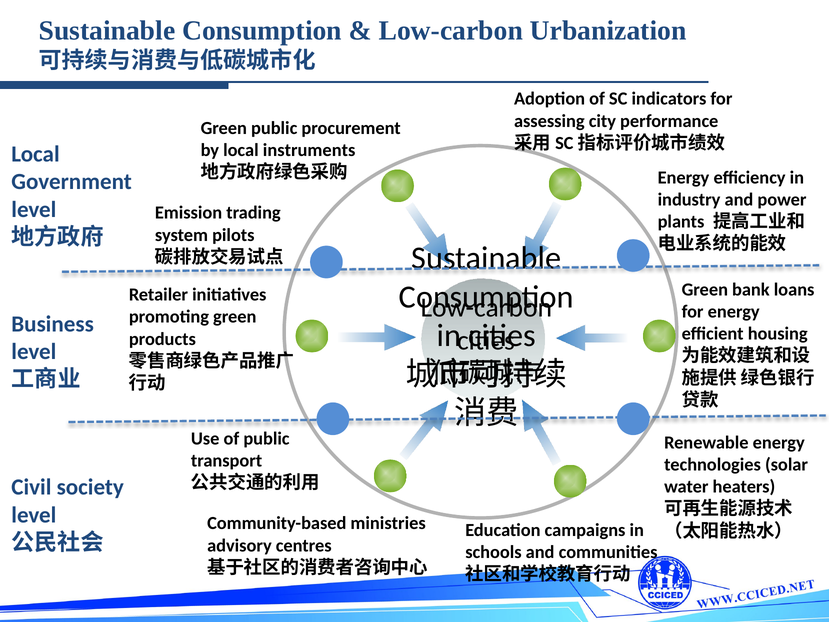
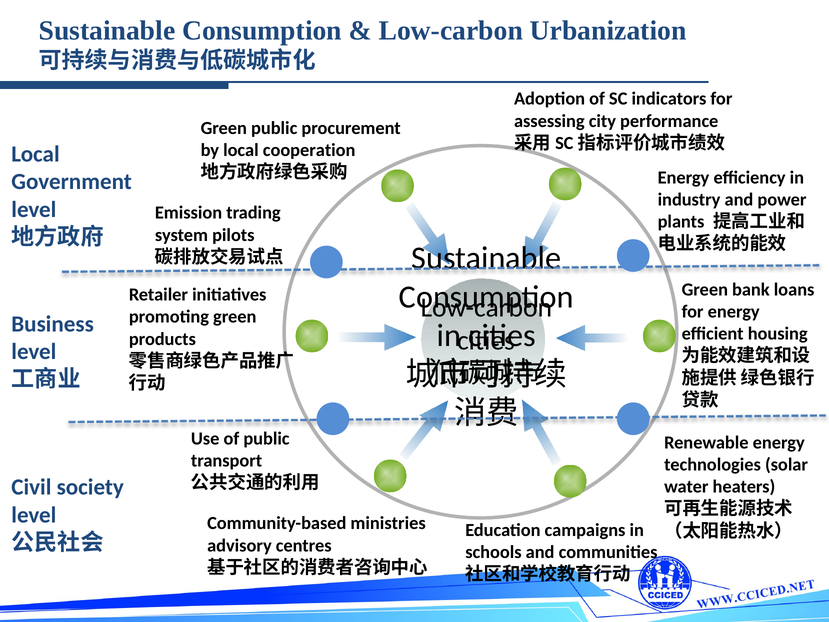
instruments: instruments -> cooperation
